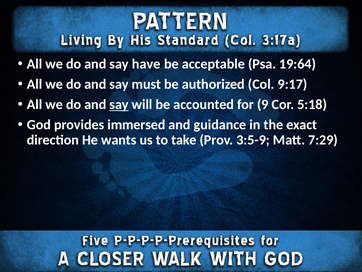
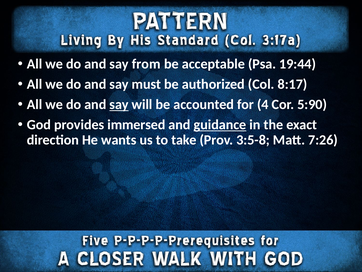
have: have -> from
19:64: 19:64 -> 19:44
9:17: 9:17 -> 8:17
9: 9 -> 4
5:18: 5:18 -> 5:90
guidance underline: none -> present
3:5-9: 3:5-9 -> 3:5-8
7:29: 7:29 -> 7:26
